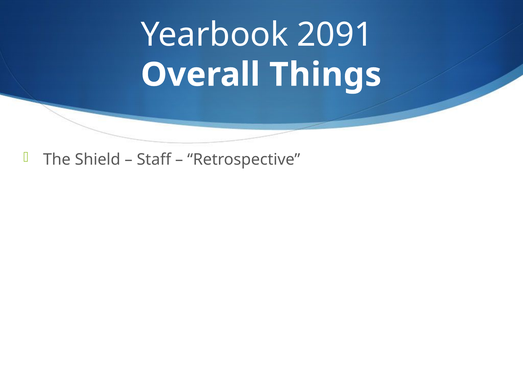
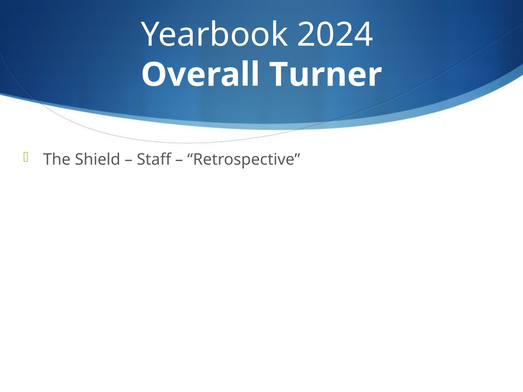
2091: 2091 -> 2024
Things: Things -> Turner
